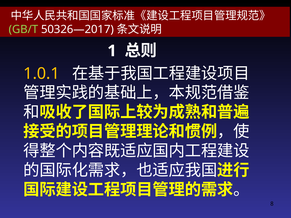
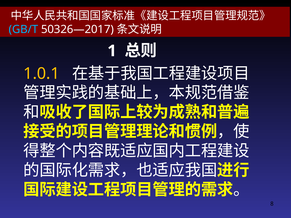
GB/T colour: light green -> light blue
